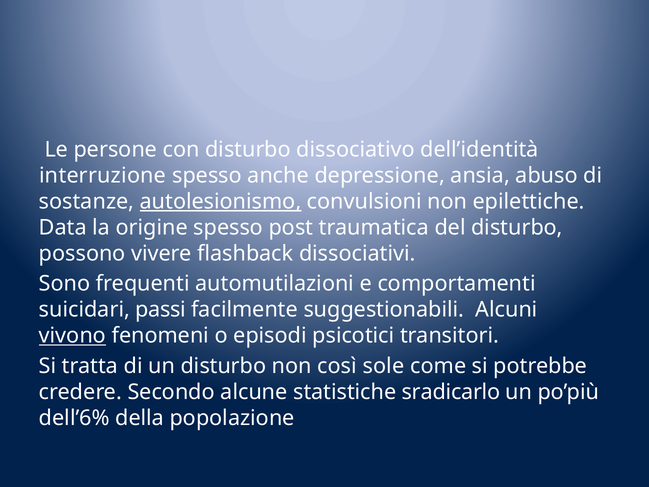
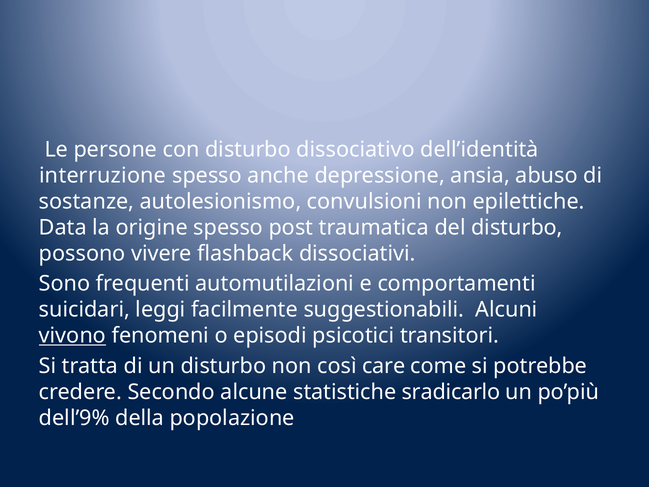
autolesionismo underline: present -> none
passi: passi -> leggi
sole: sole -> care
dell’6%: dell’6% -> dell’9%
